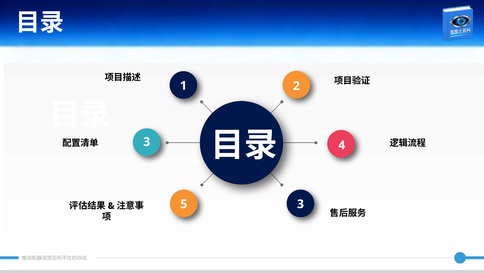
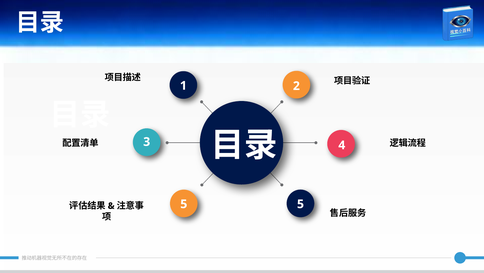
5 3: 3 -> 5
